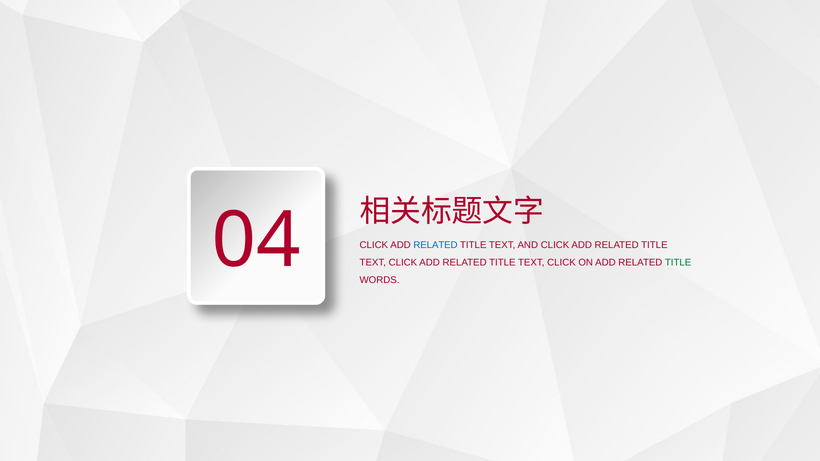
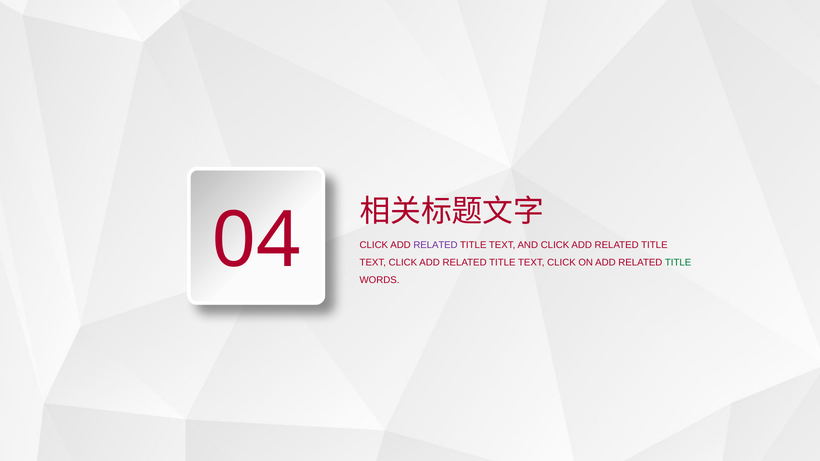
RELATED at (436, 245) colour: blue -> purple
